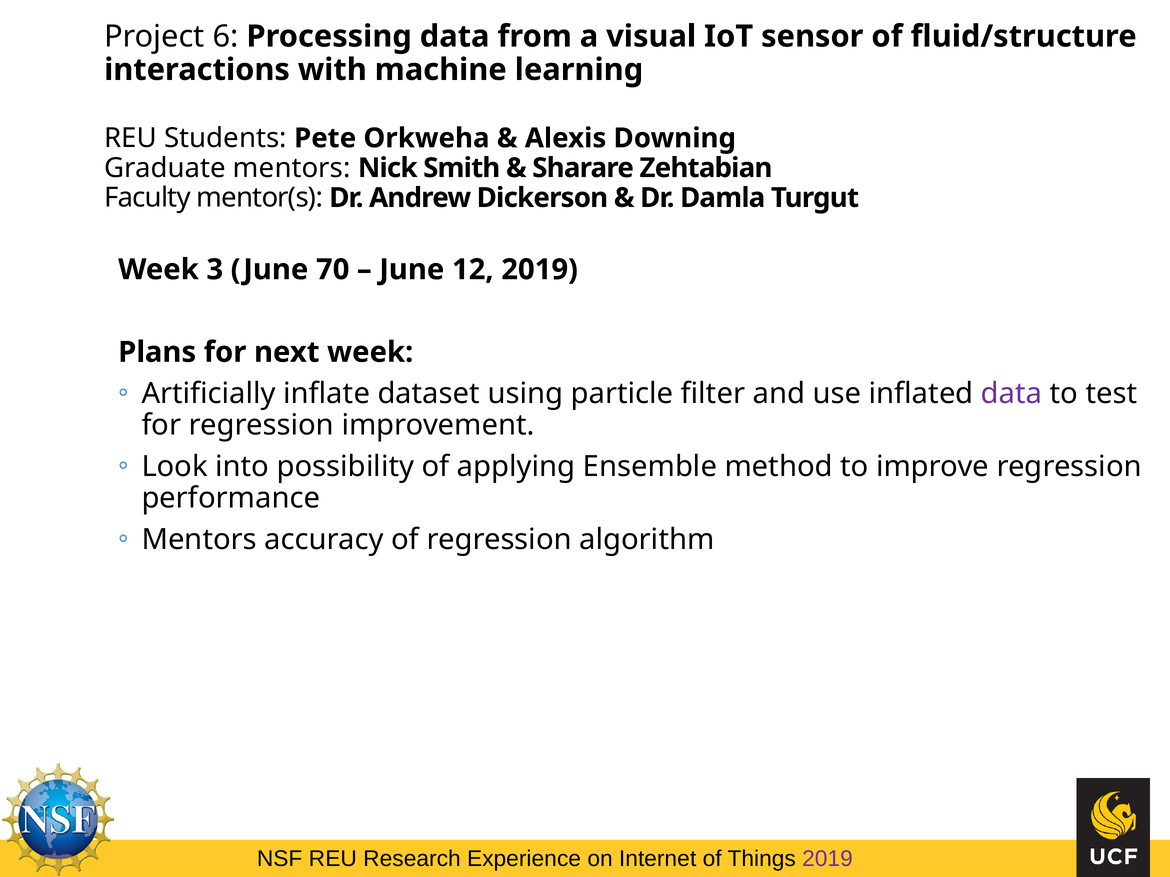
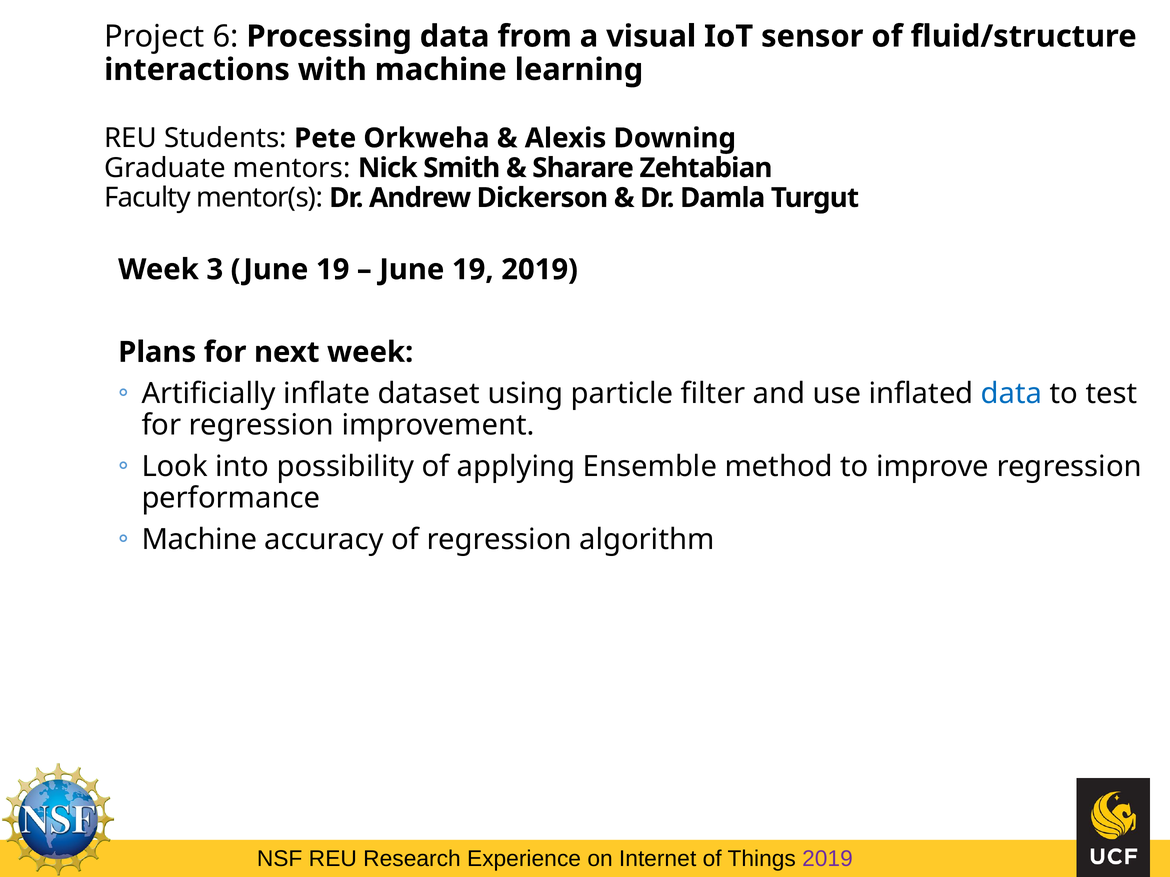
3 June 70: 70 -> 19
12 at (473, 270): 12 -> 19
data at (1012, 394) colour: purple -> blue
Mentors at (199, 540): Mentors -> Machine
